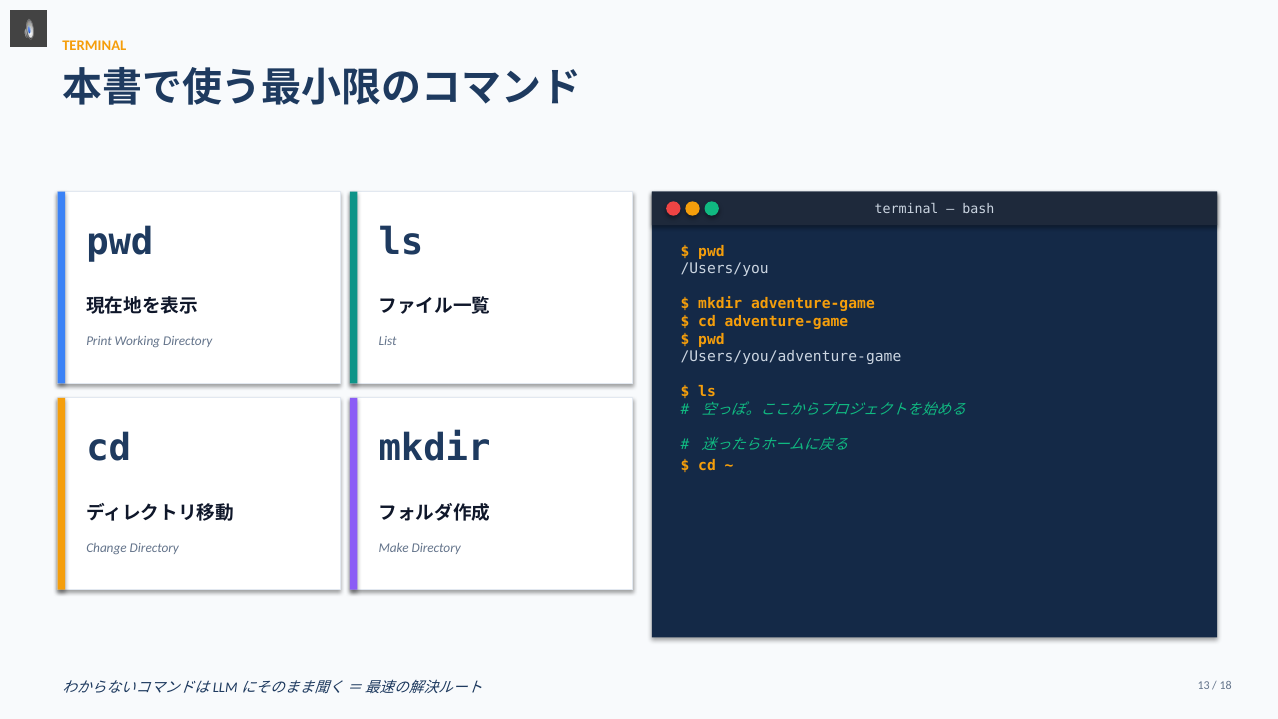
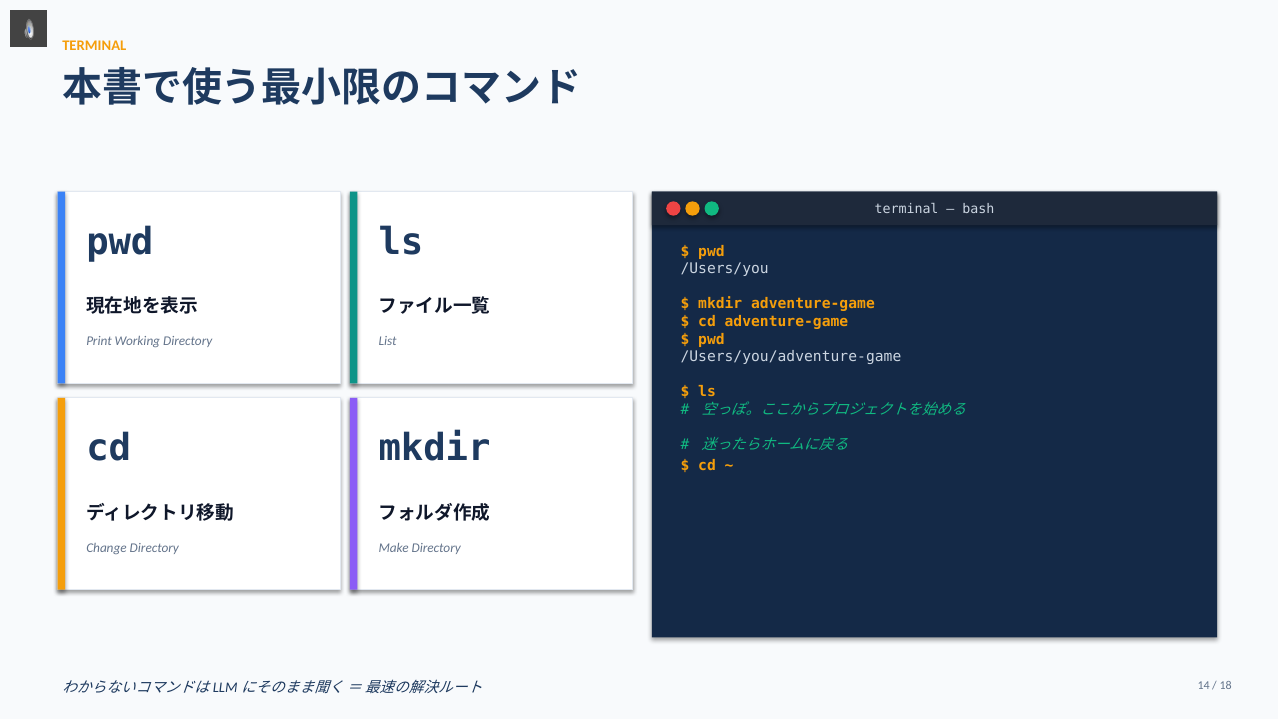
13: 13 -> 14
